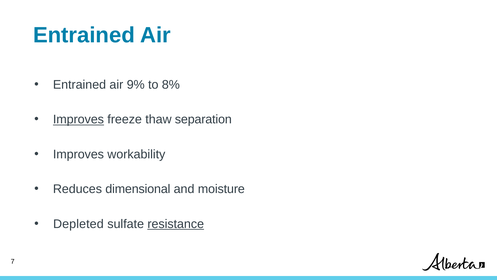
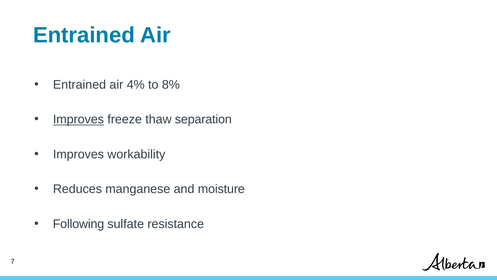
9%: 9% -> 4%
dimensional: dimensional -> manganese
Depleted: Depleted -> Following
resistance underline: present -> none
